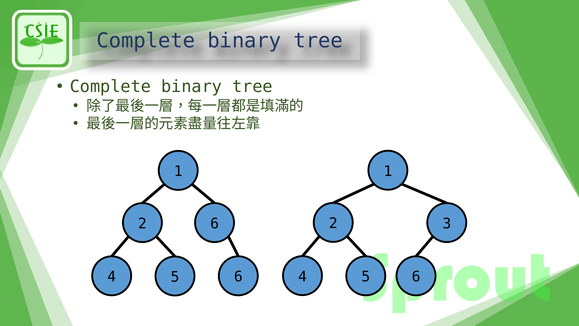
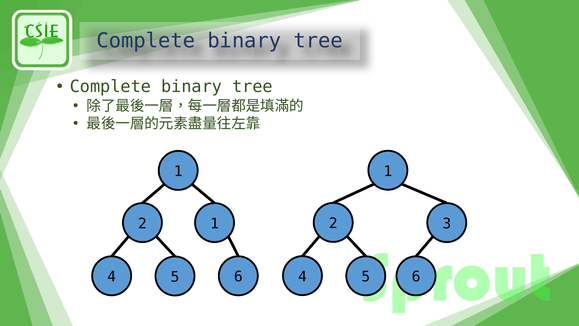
2 6: 6 -> 1
